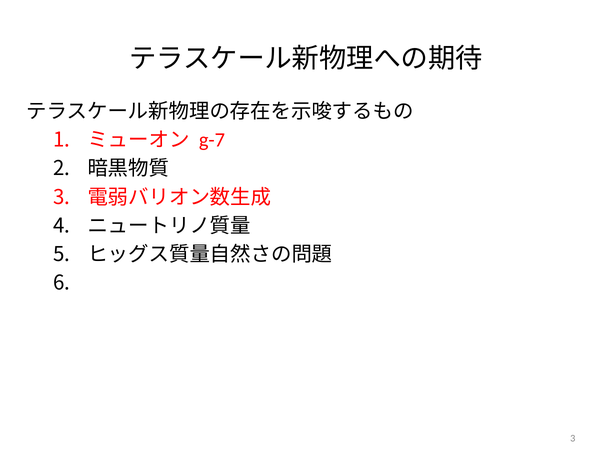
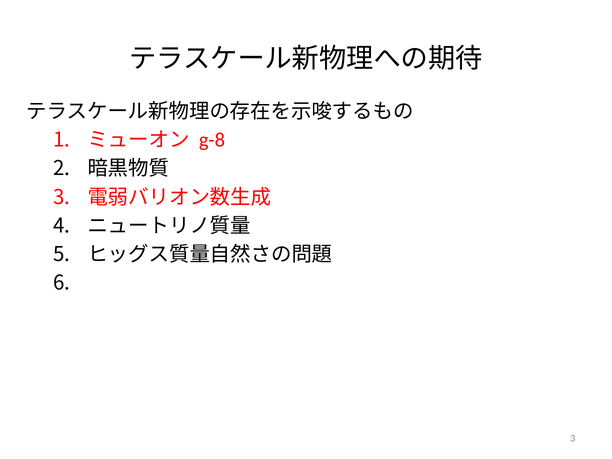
g-7: g-7 -> g-8
